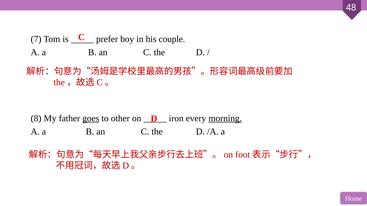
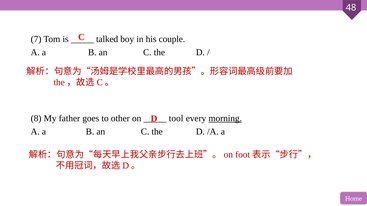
prefer: prefer -> talked
goes underline: present -> none
iron: iron -> tool
